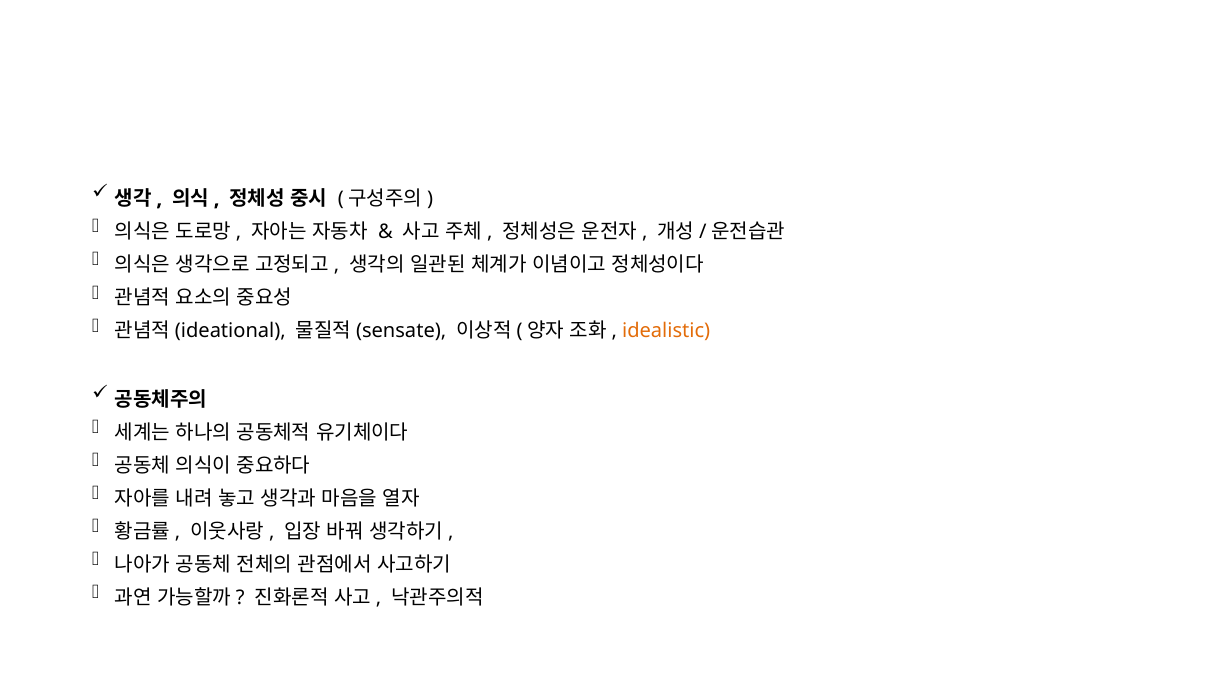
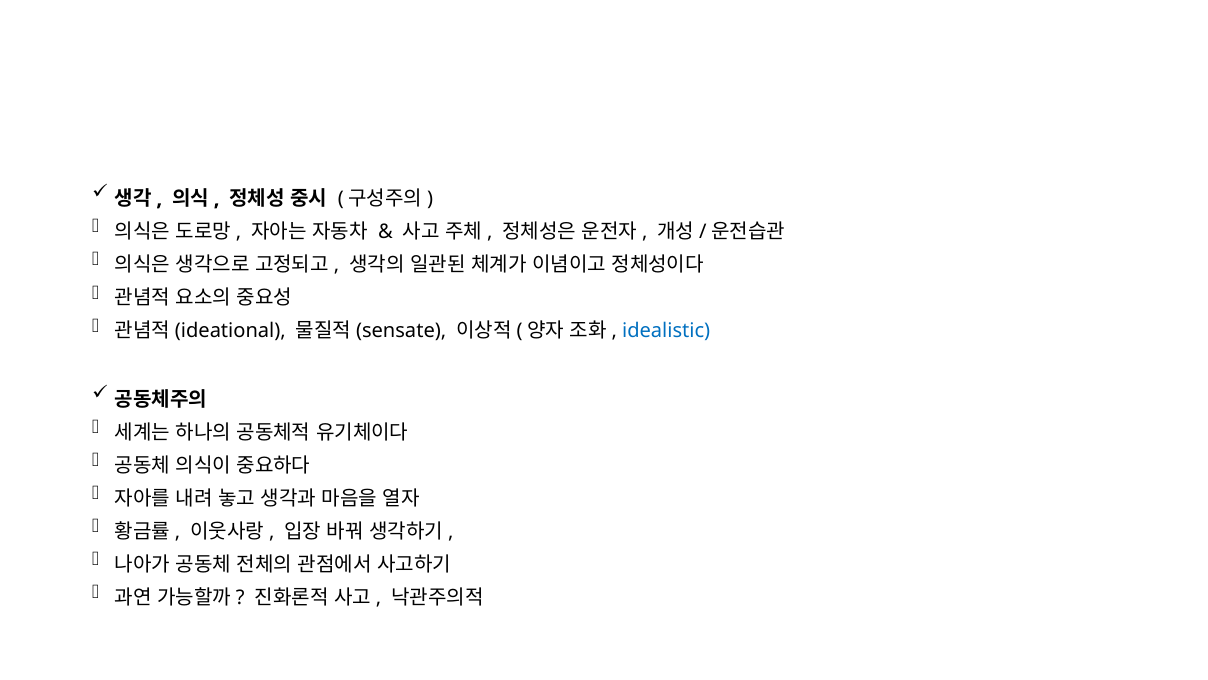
idealistic colour: orange -> blue
